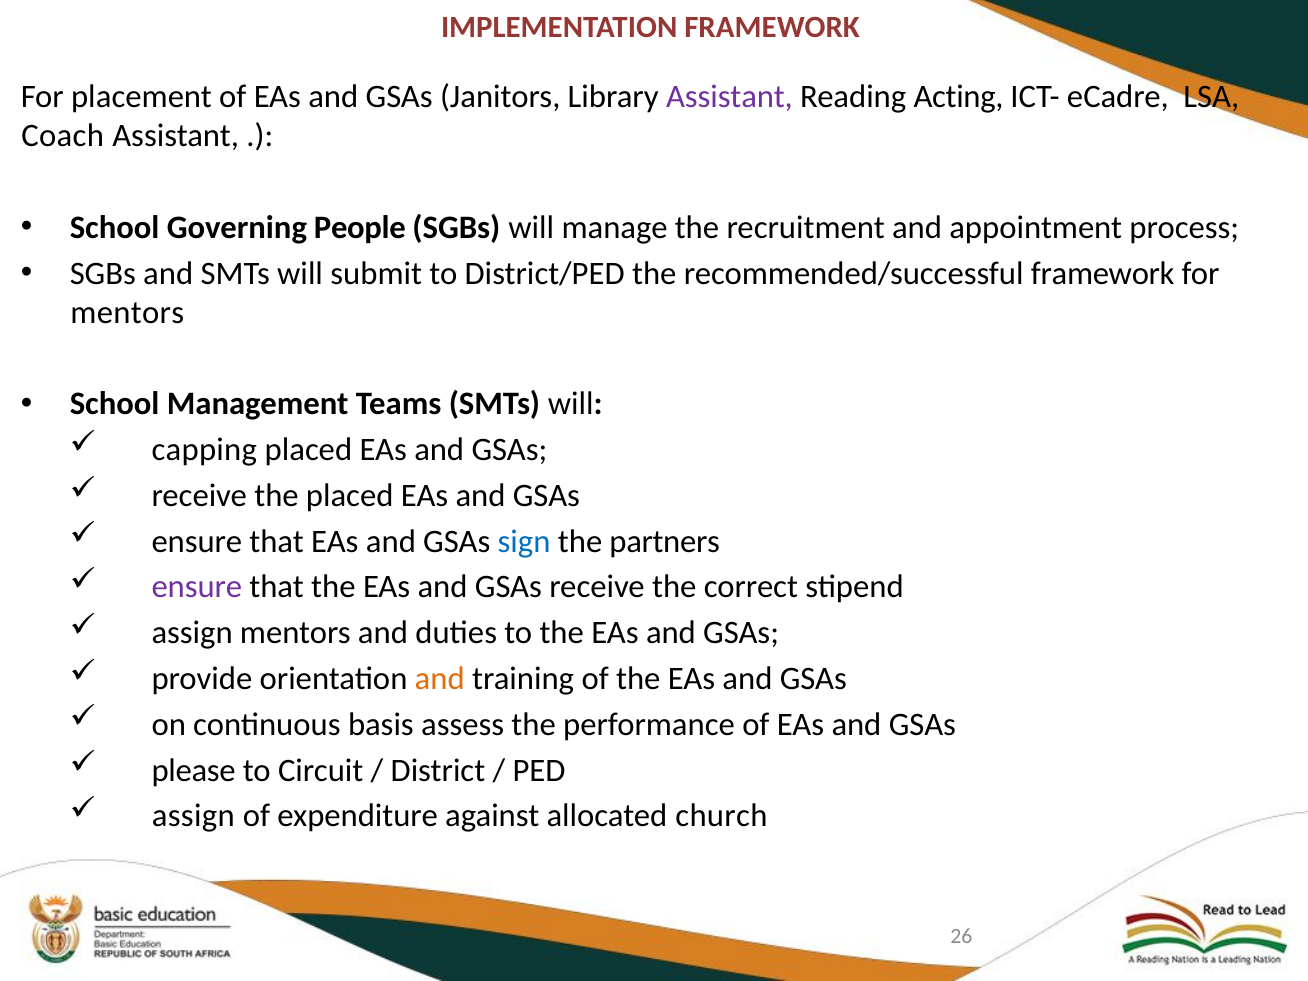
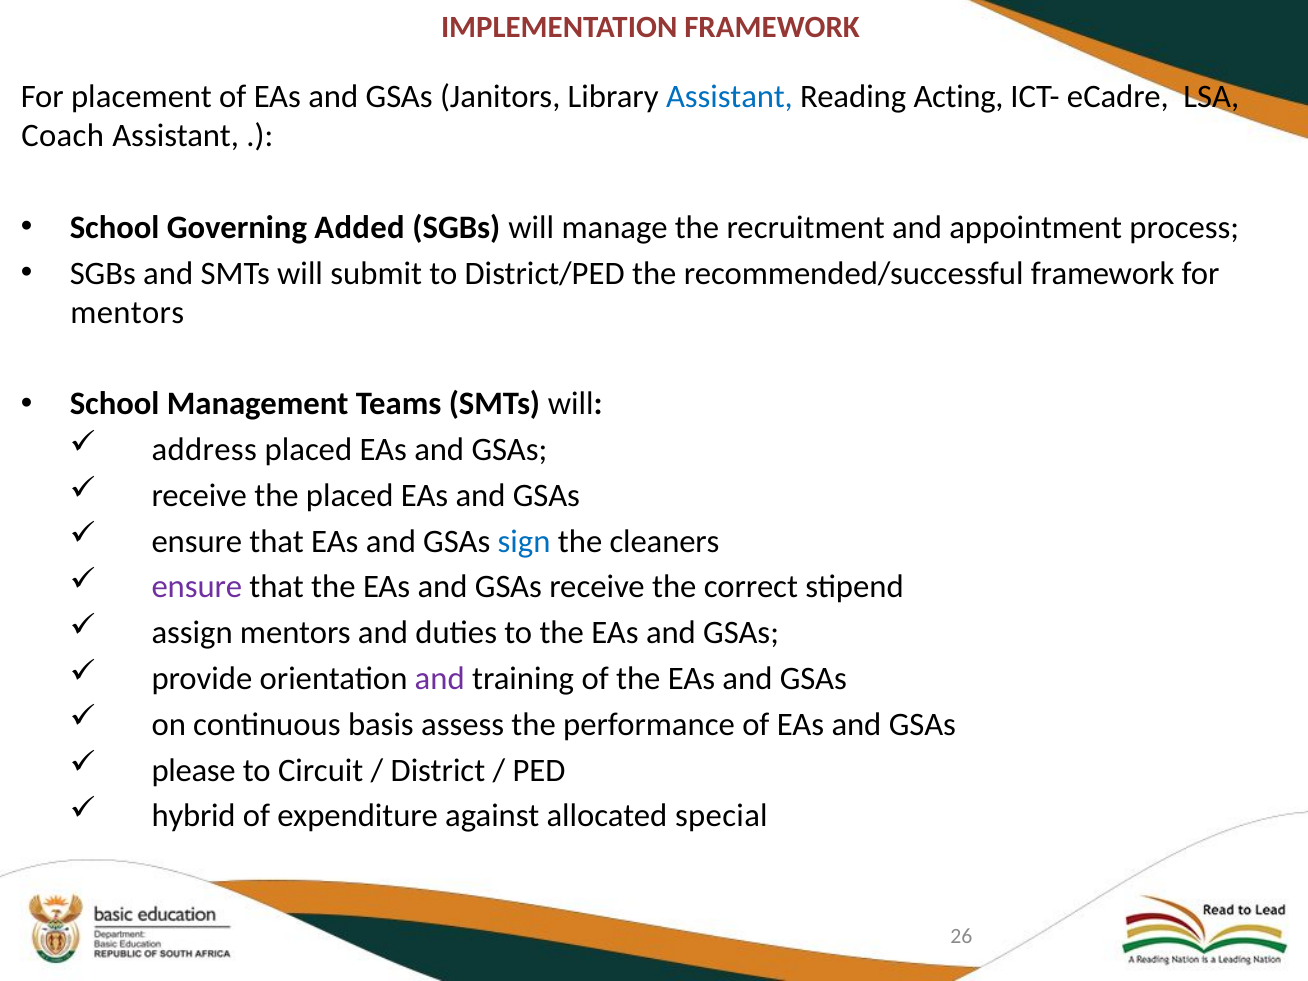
Assistant at (730, 97) colour: purple -> blue
People: People -> Added
capping: capping -> address
partners: partners -> cleaners
and at (440, 679) colour: orange -> purple
assign at (193, 816): assign -> hybrid
church: church -> special
